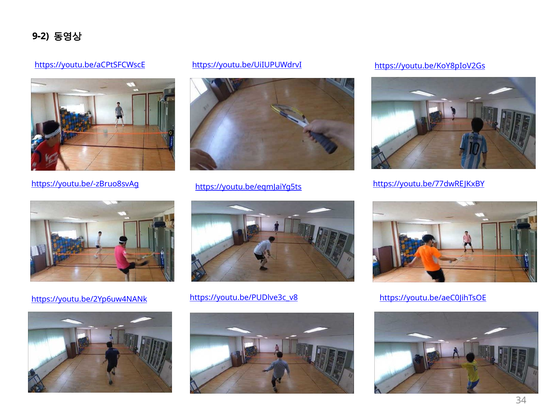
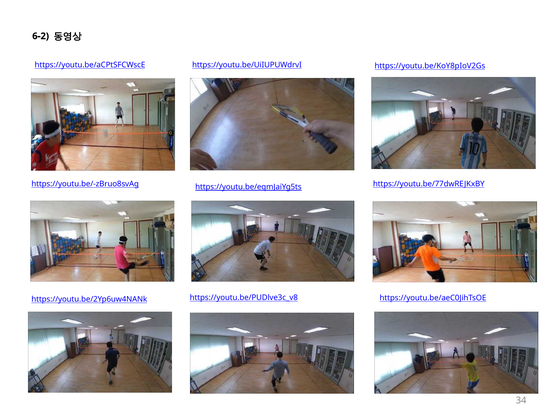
9-2: 9-2 -> 6-2
